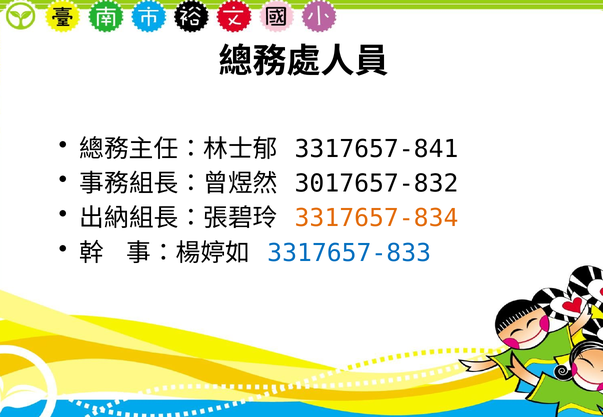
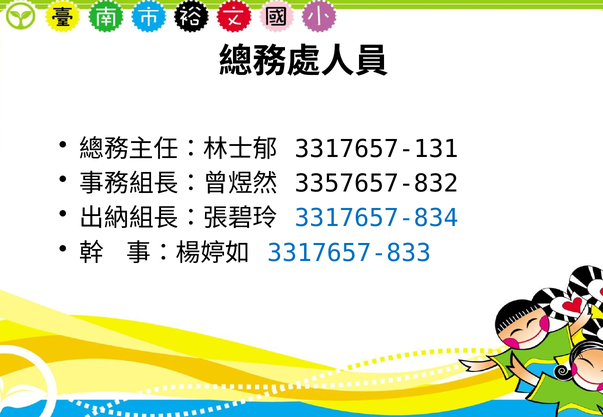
3317657-841: 3317657-841 -> 3317657-131
3017657-832: 3017657-832 -> 3357657-832
3317657-834 colour: orange -> blue
